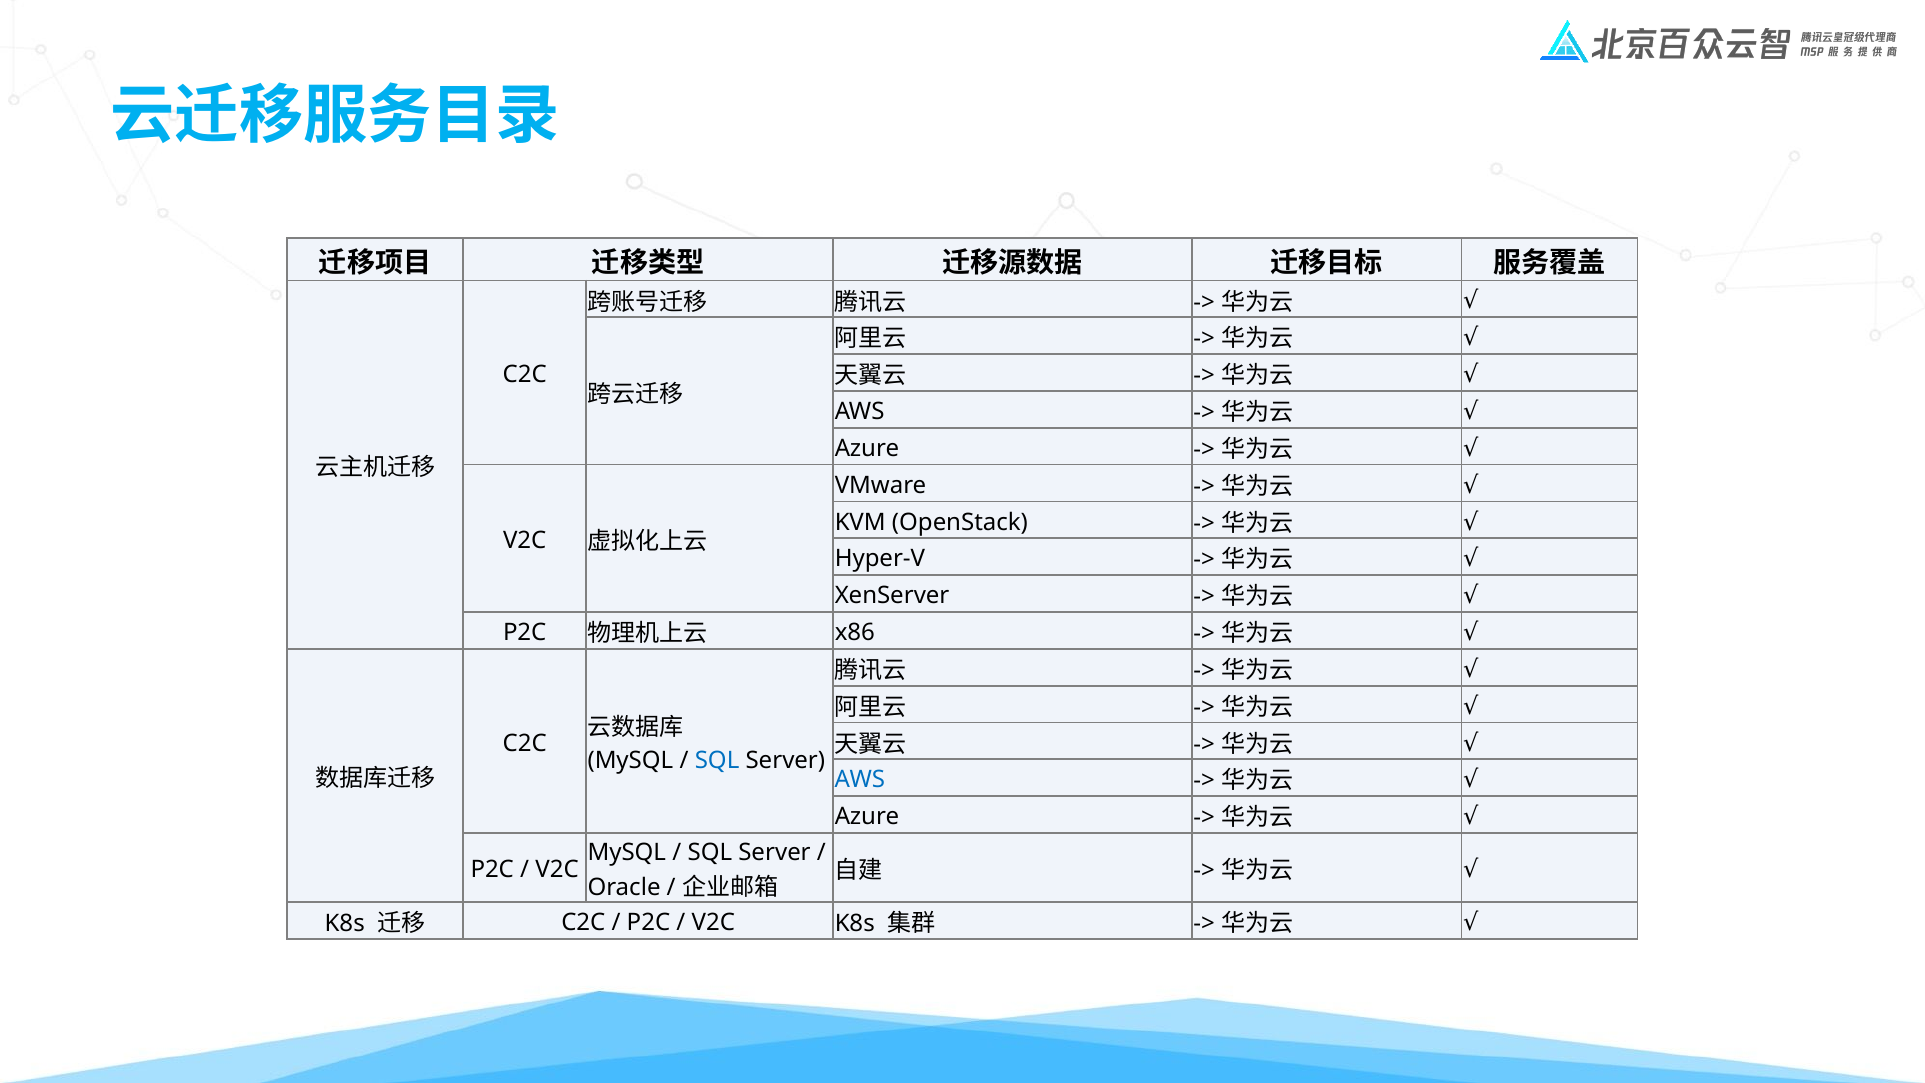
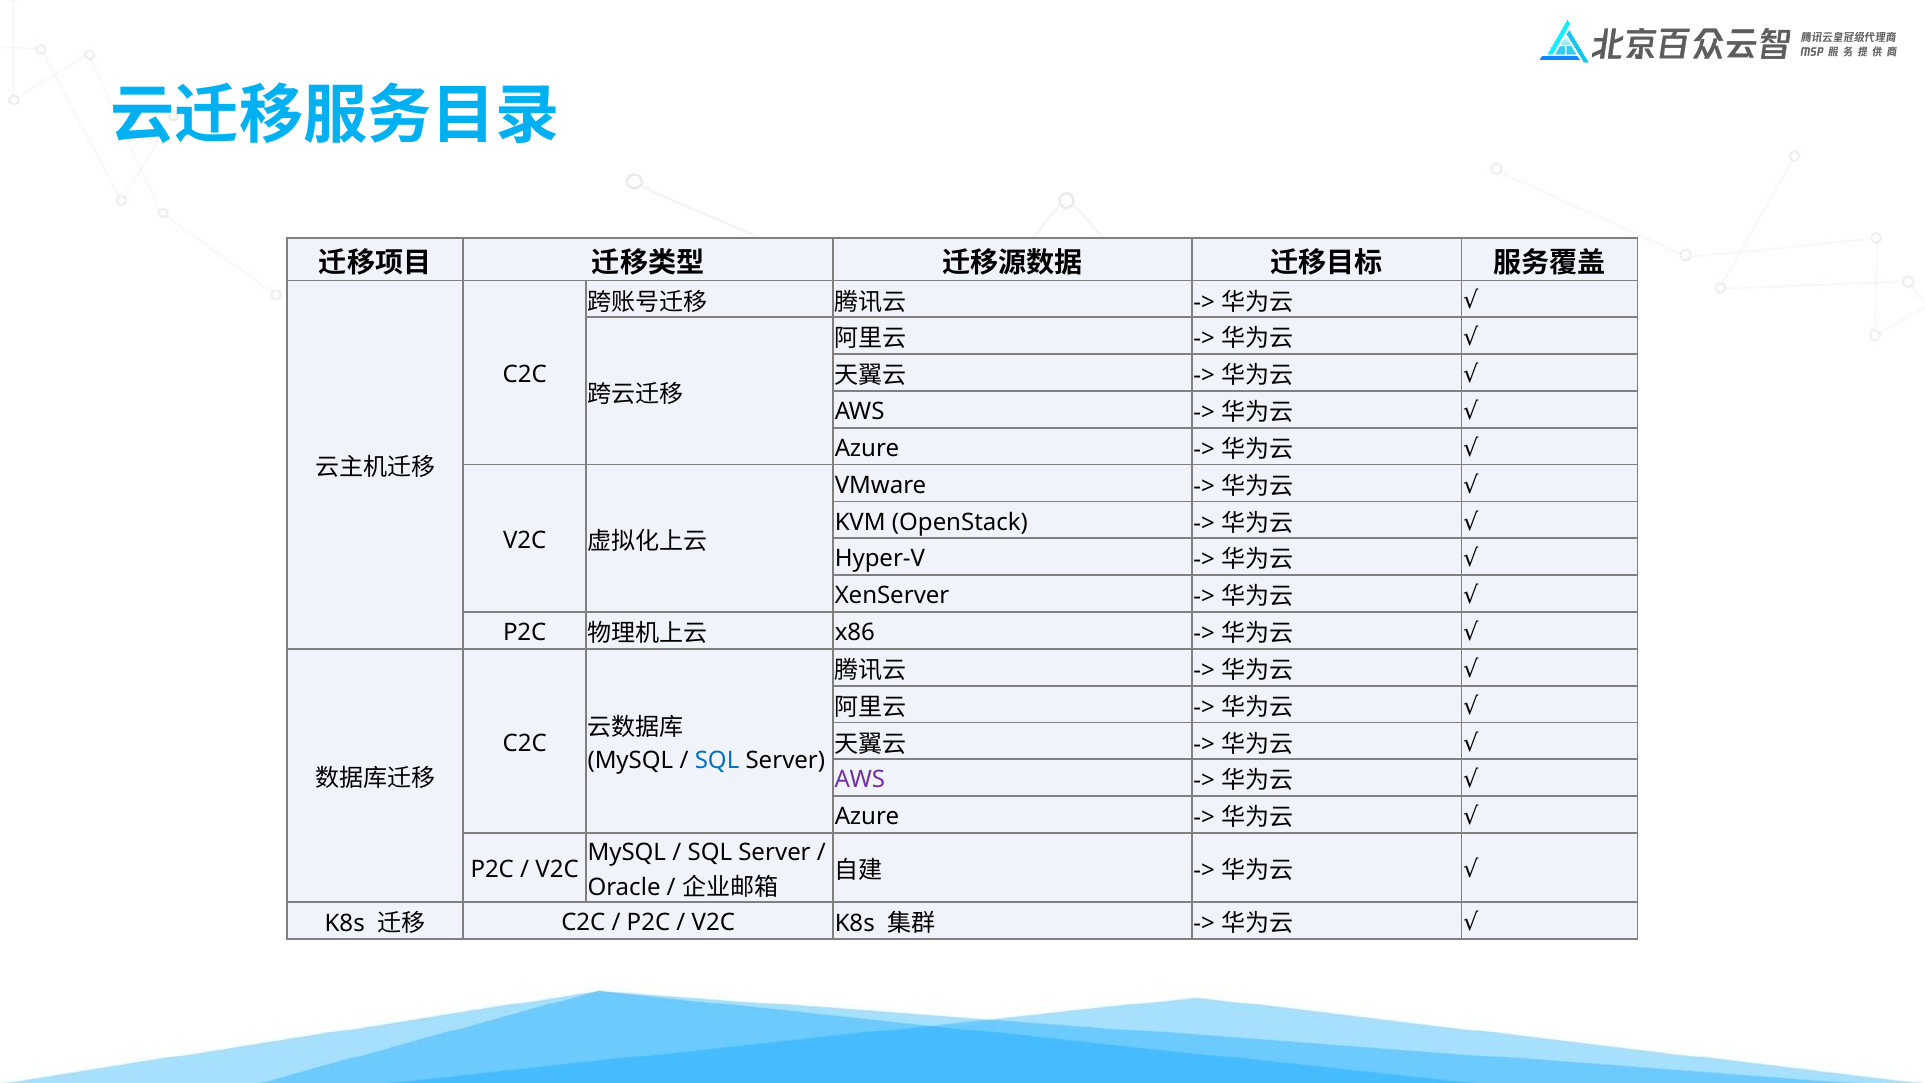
AWS at (860, 780) colour: blue -> purple
